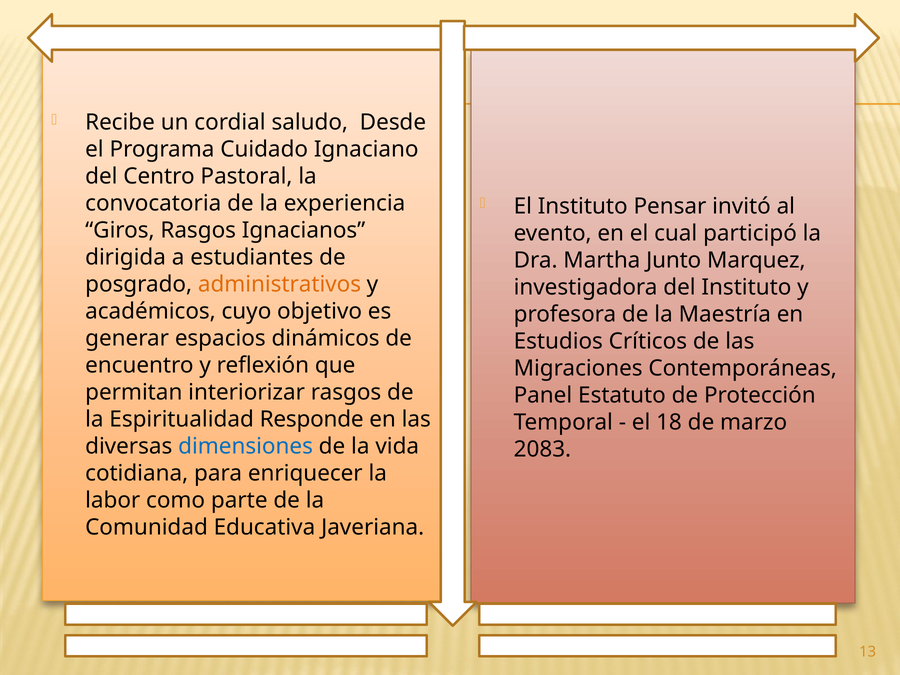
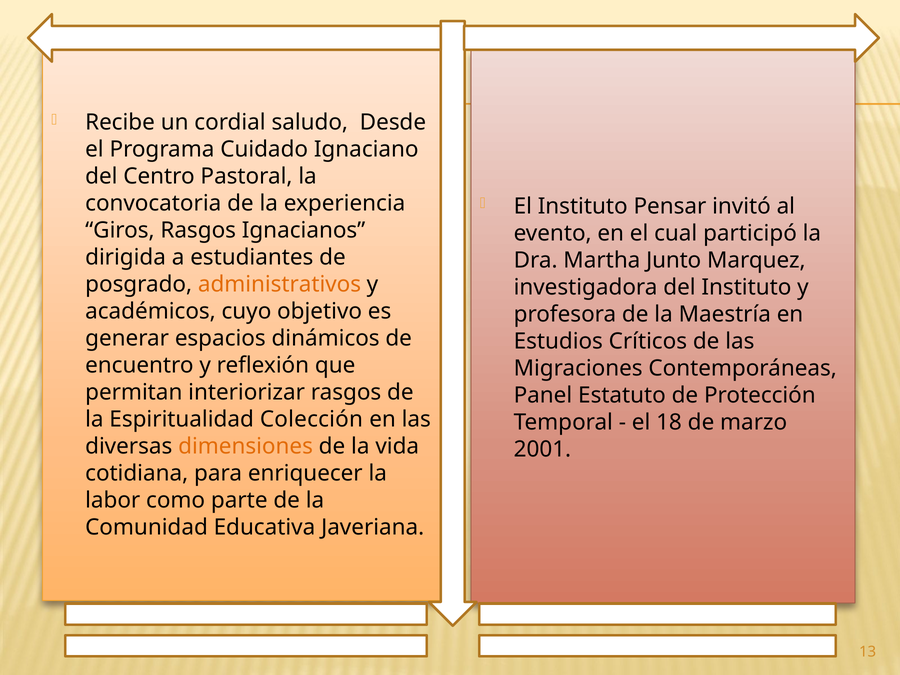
Responde: Responde -> Colección
dimensiones colour: blue -> orange
2083: 2083 -> 2001
